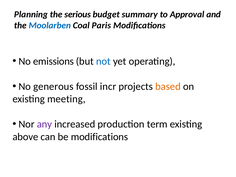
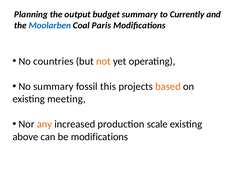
serious: serious -> output
Approval: Approval -> Currently
emissions: emissions -> countries
not colour: blue -> orange
No generous: generous -> summary
incr: incr -> this
any colour: purple -> orange
term: term -> scale
